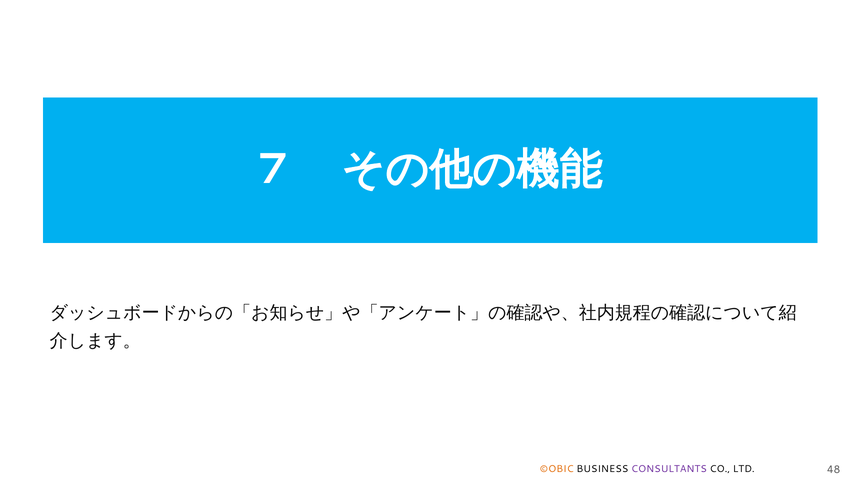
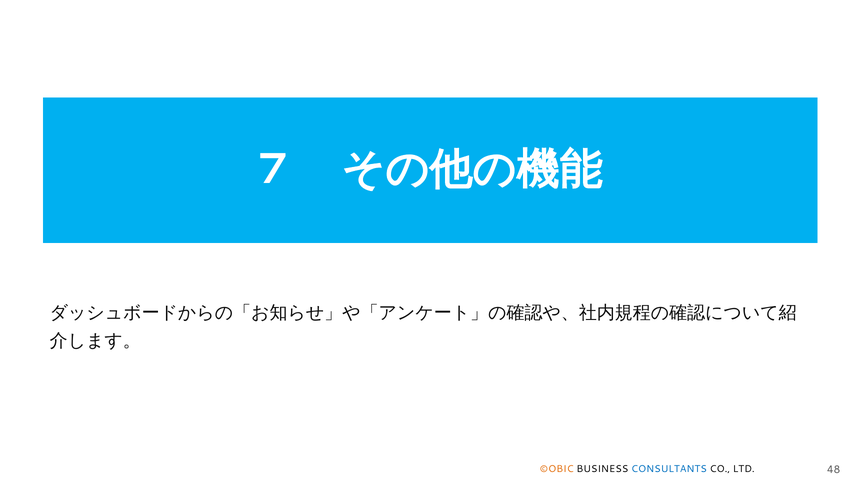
CONSULTANTS colour: purple -> blue
